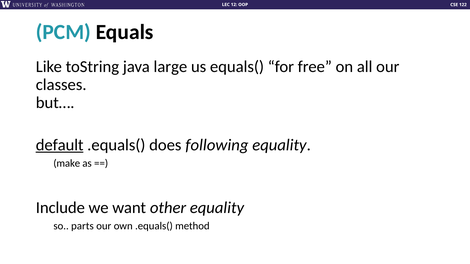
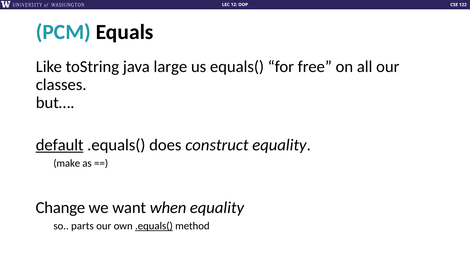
following: following -> construct
Include: Include -> Change
other: other -> when
.equals( at (154, 226) underline: none -> present
